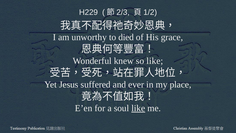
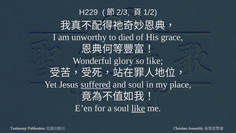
knew: knew -> glory
suffered underline: none -> present
and ever: ever -> soul
